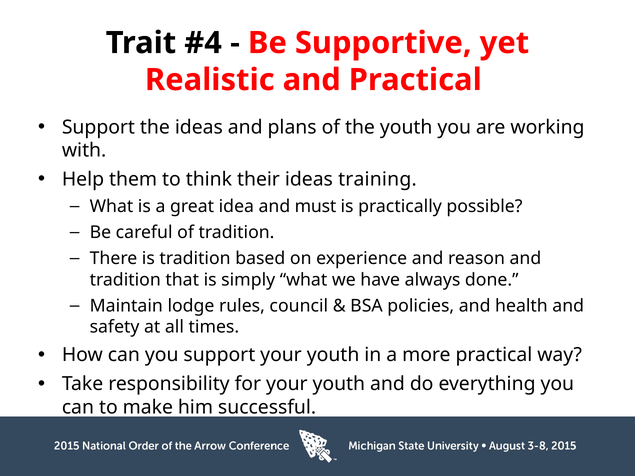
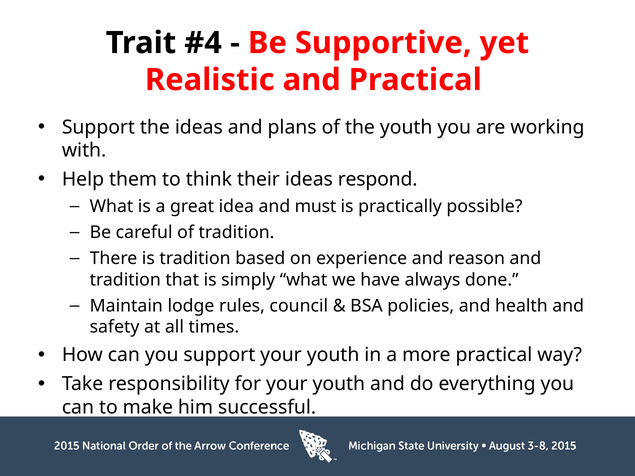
training: training -> respond
